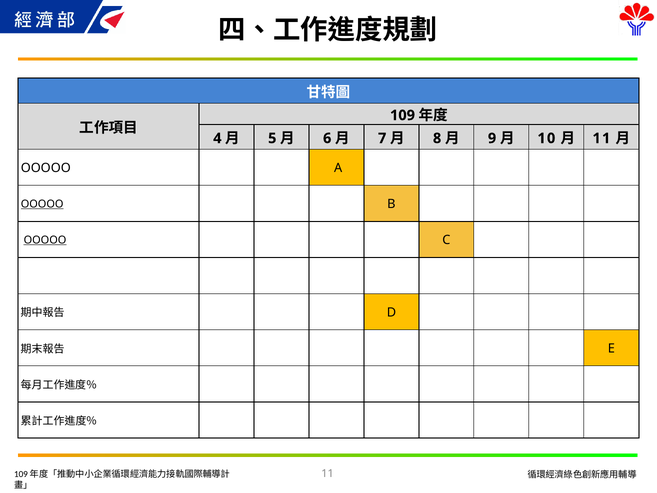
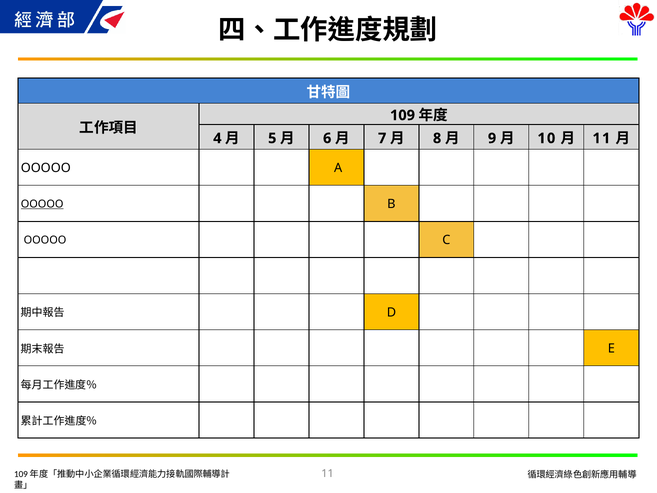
OOOOO at (45, 240) underline: present -> none
